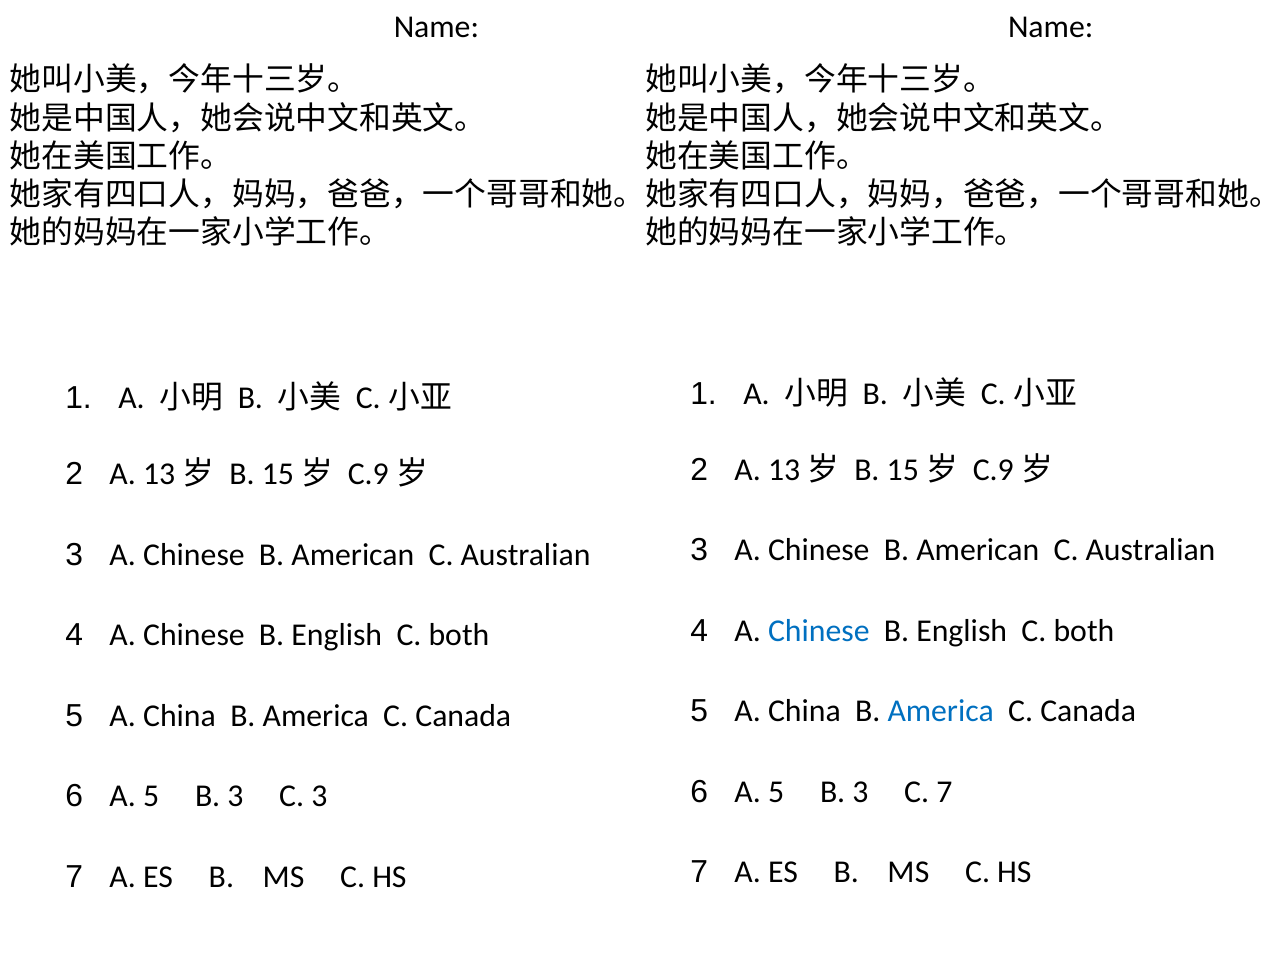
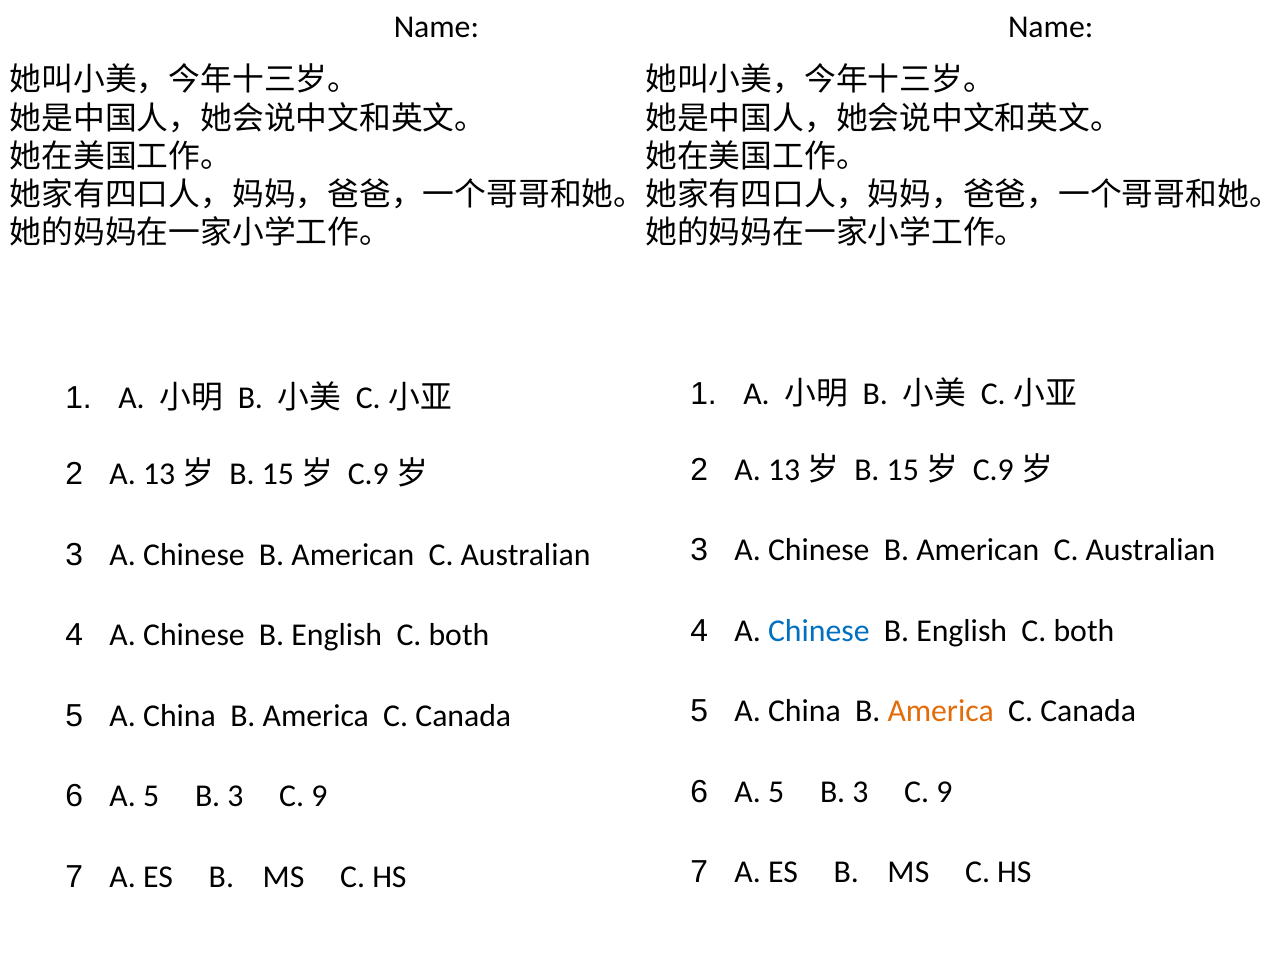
America at (941, 712) colour: blue -> orange
7 at (944, 792): 7 -> 9
3 at (319, 797): 3 -> 9
